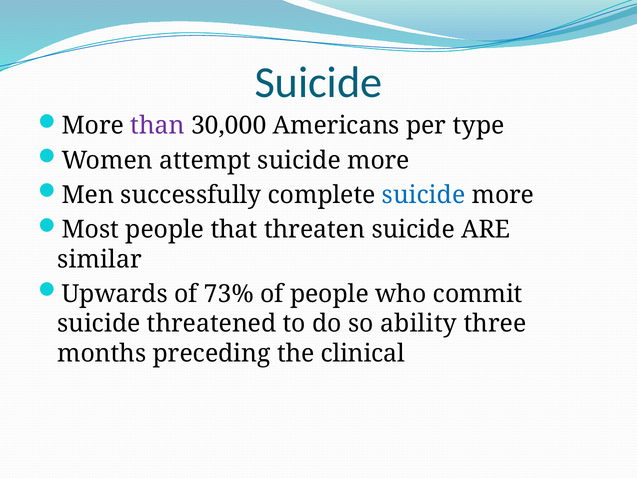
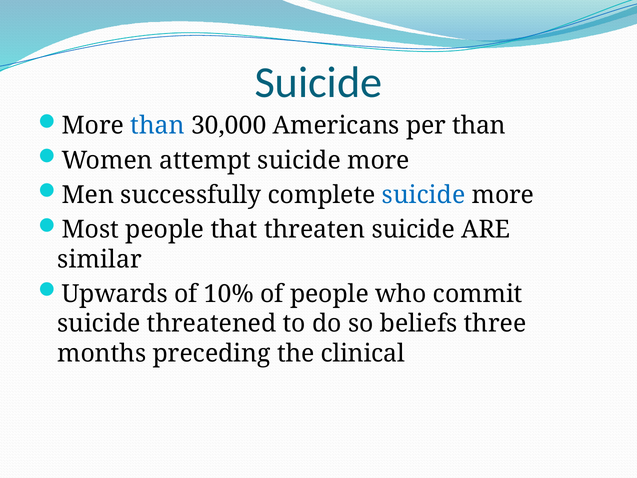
than at (158, 126) colour: purple -> blue
per type: type -> than
73%: 73% -> 10%
ability: ability -> beliefs
